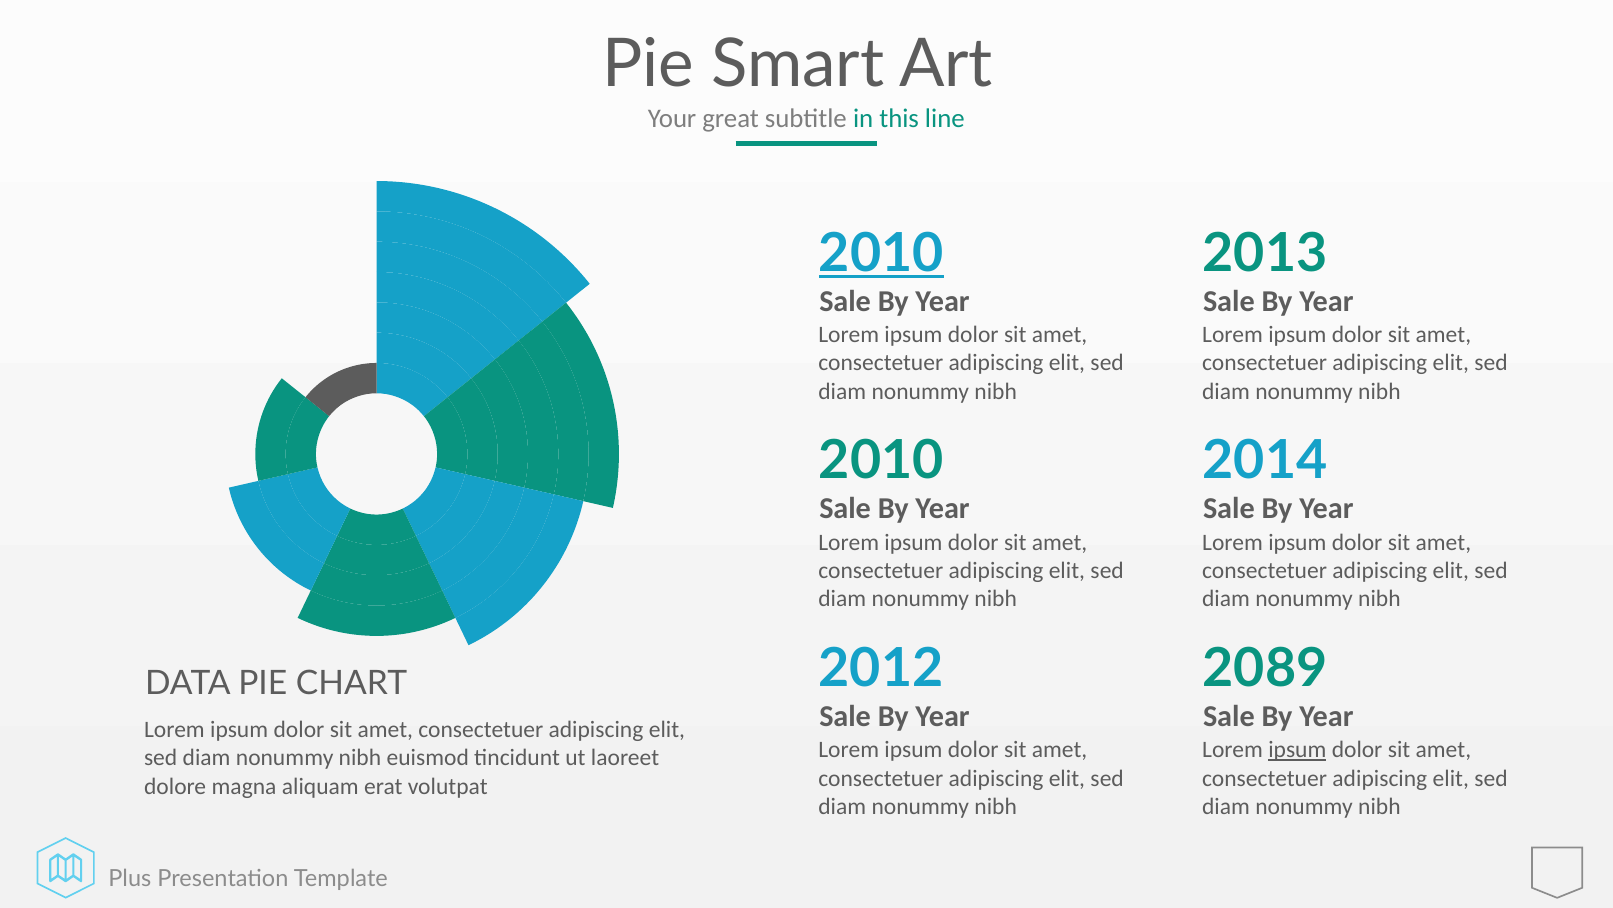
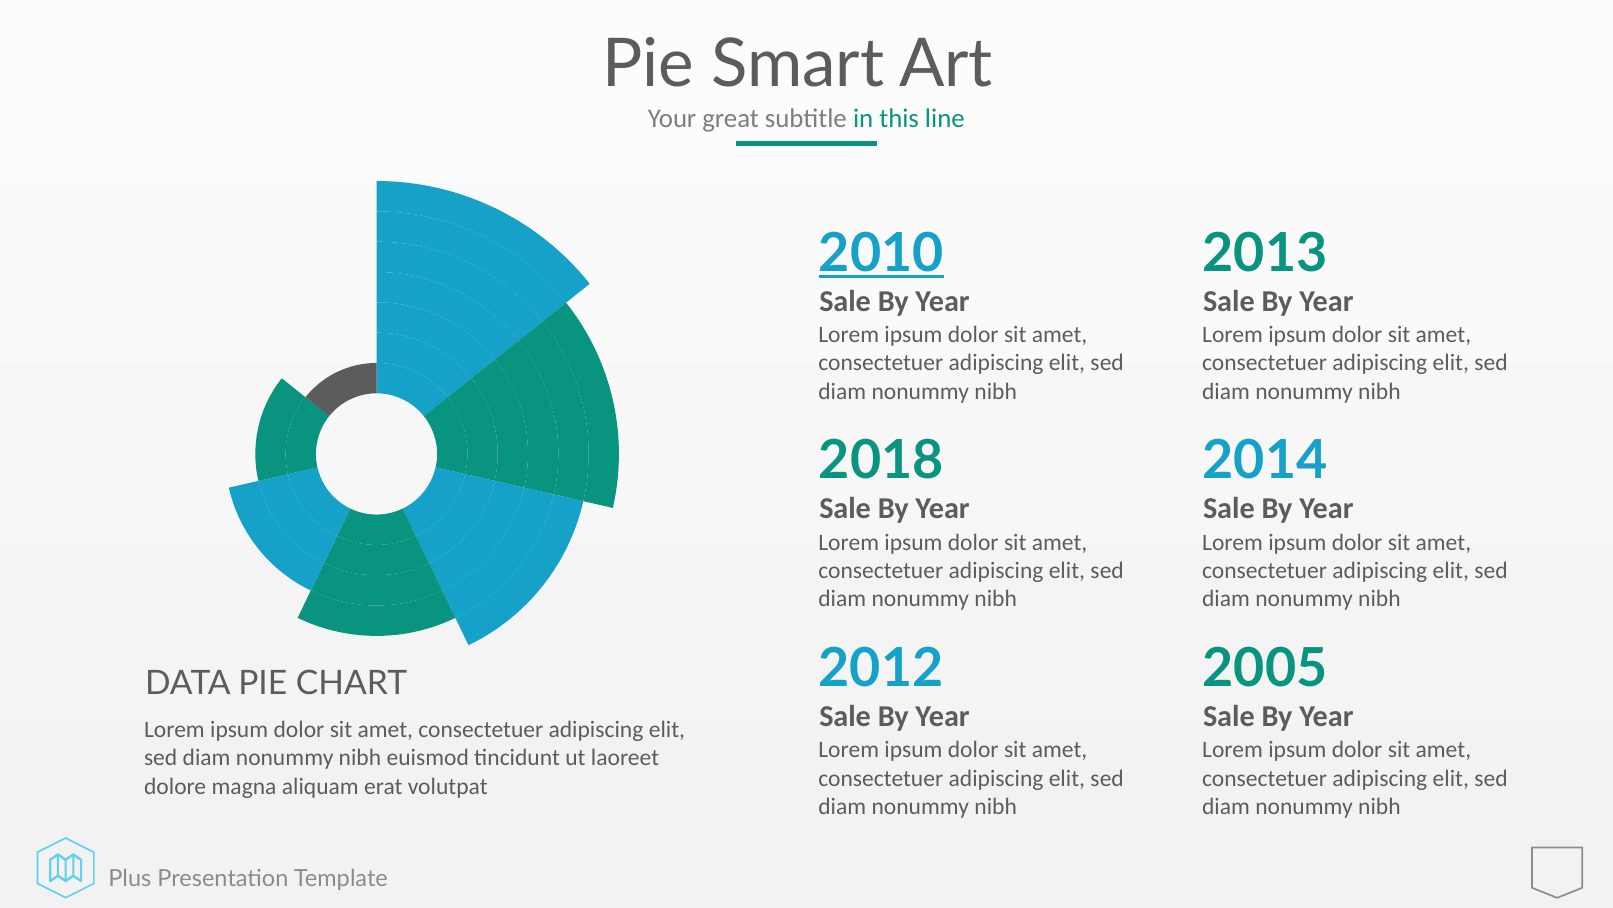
2010 at (881, 461): 2010 -> 2018
2089: 2089 -> 2005
ipsum at (1297, 749) underline: present -> none
